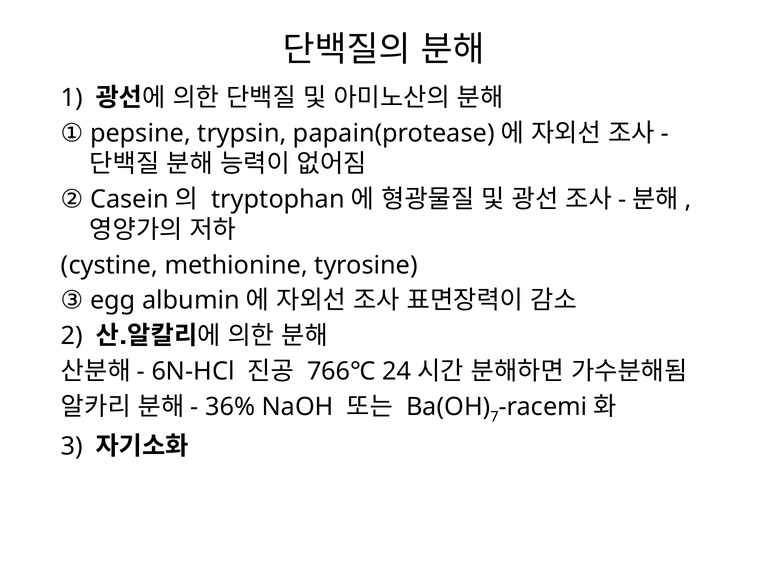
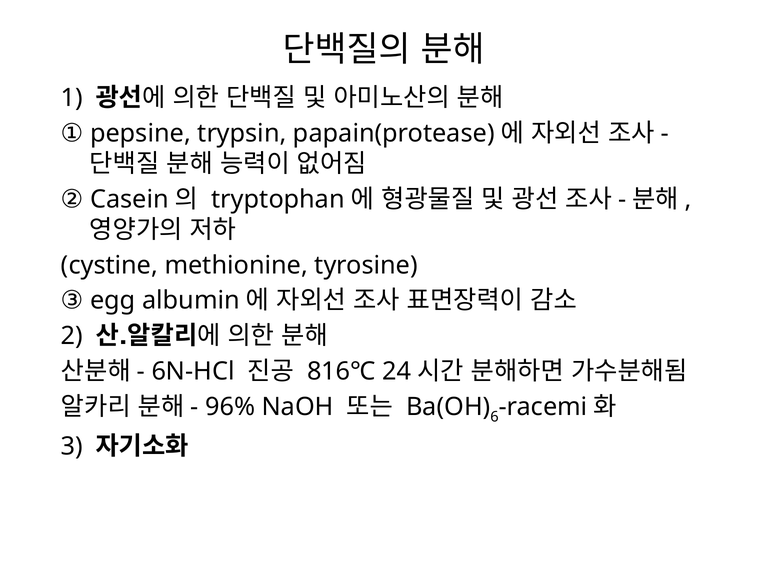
766℃: 766℃ -> 816℃
36%: 36% -> 96%
7: 7 -> 6
